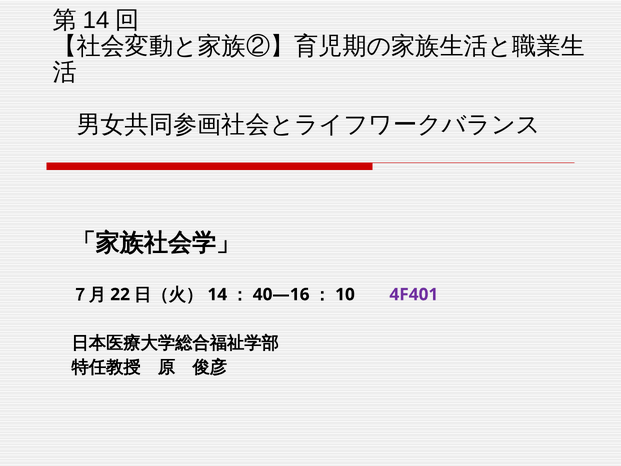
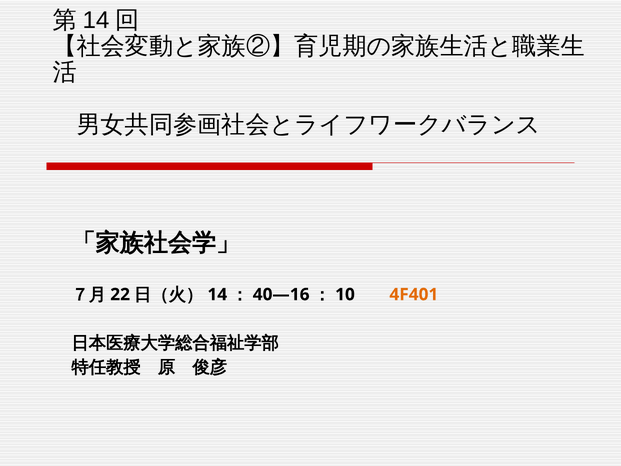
4F401 colour: purple -> orange
